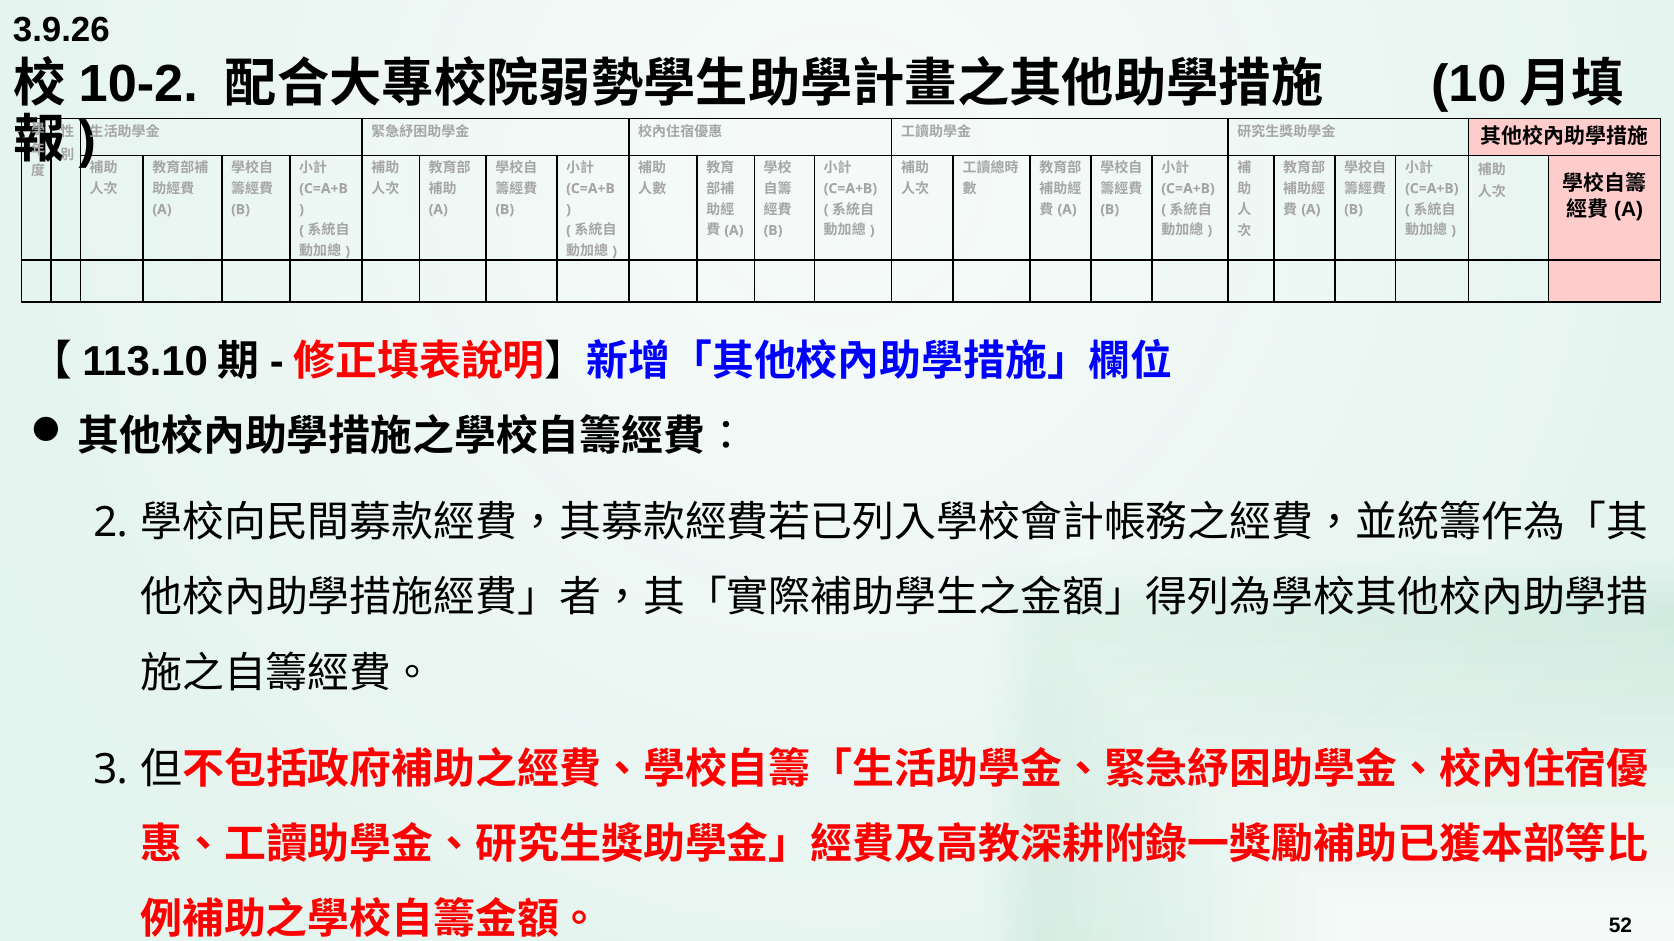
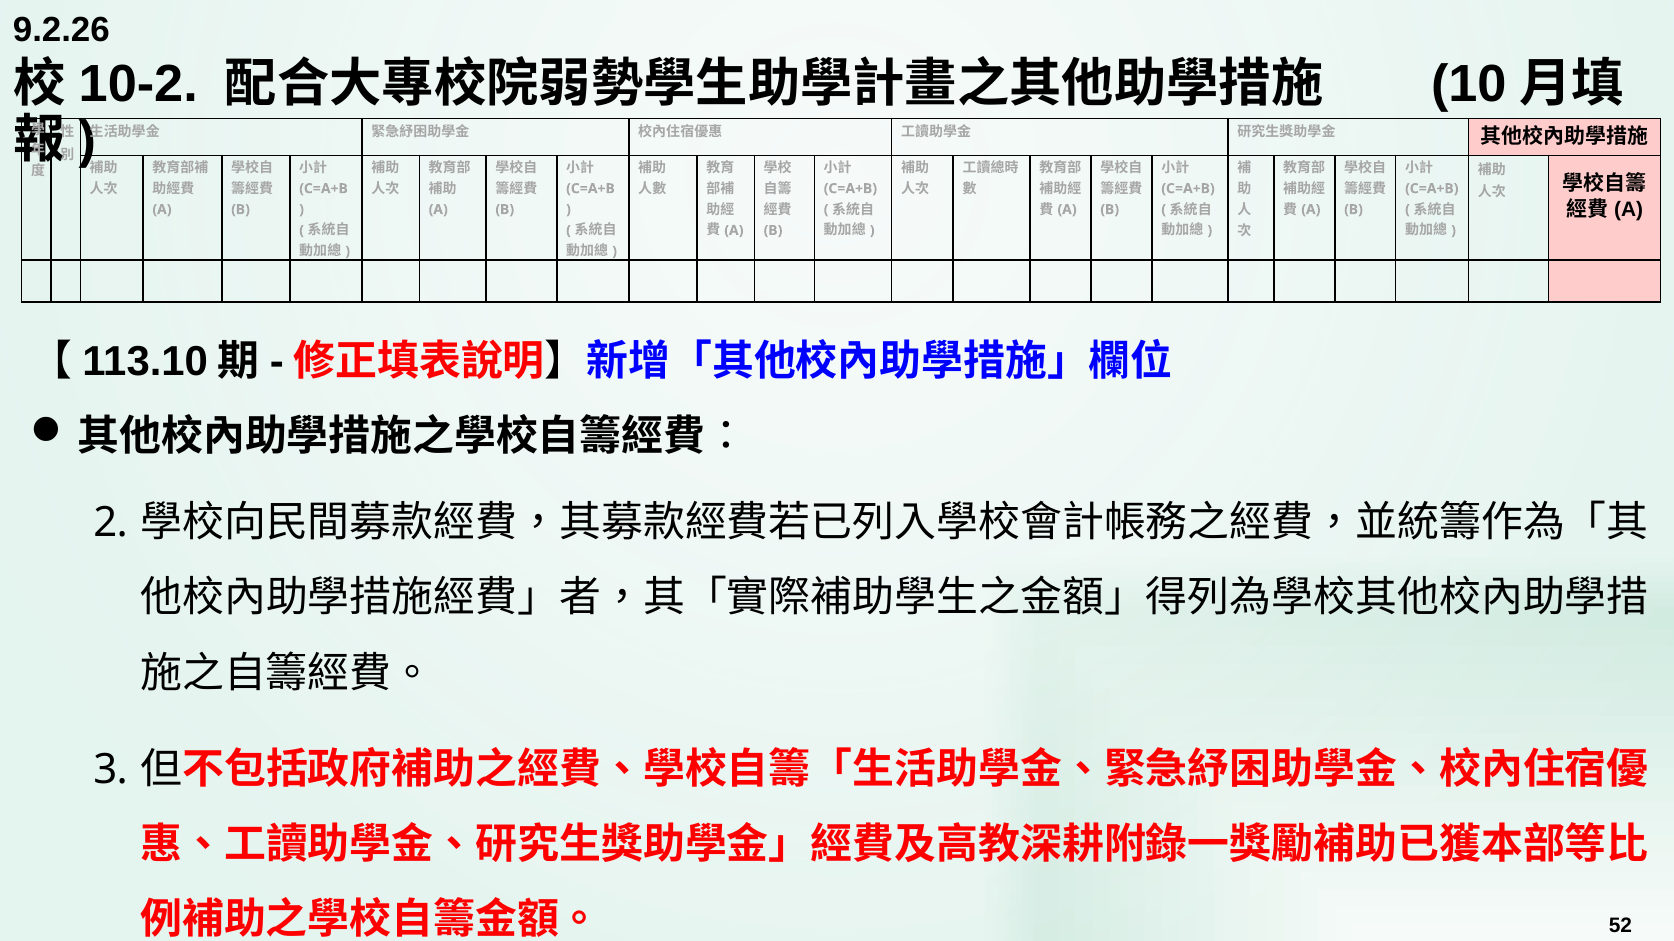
3.9.26: 3.9.26 -> 9.2.26
